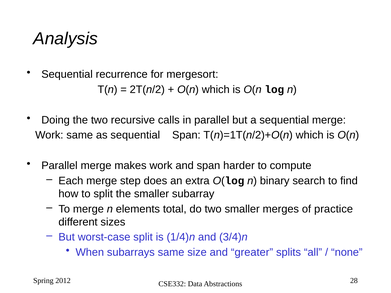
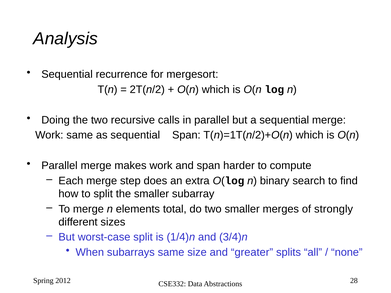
practice: practice -> strongly
